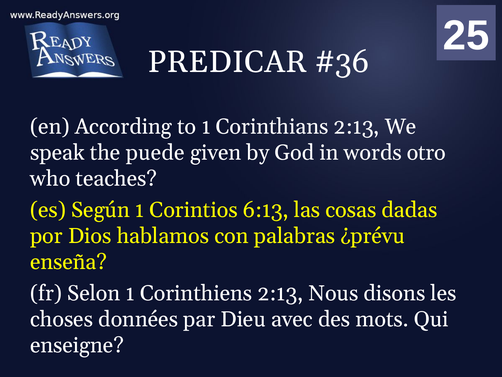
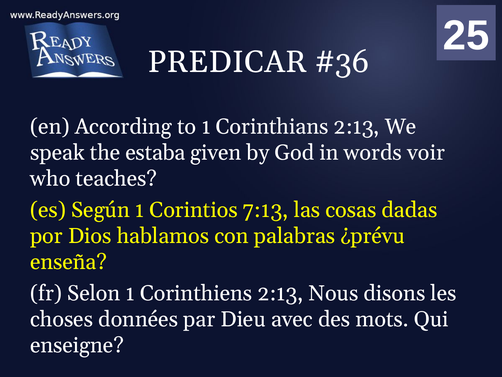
puede: puede -> estaba
otro: otro -> voir
6:13: 6:13 -> 7:13
